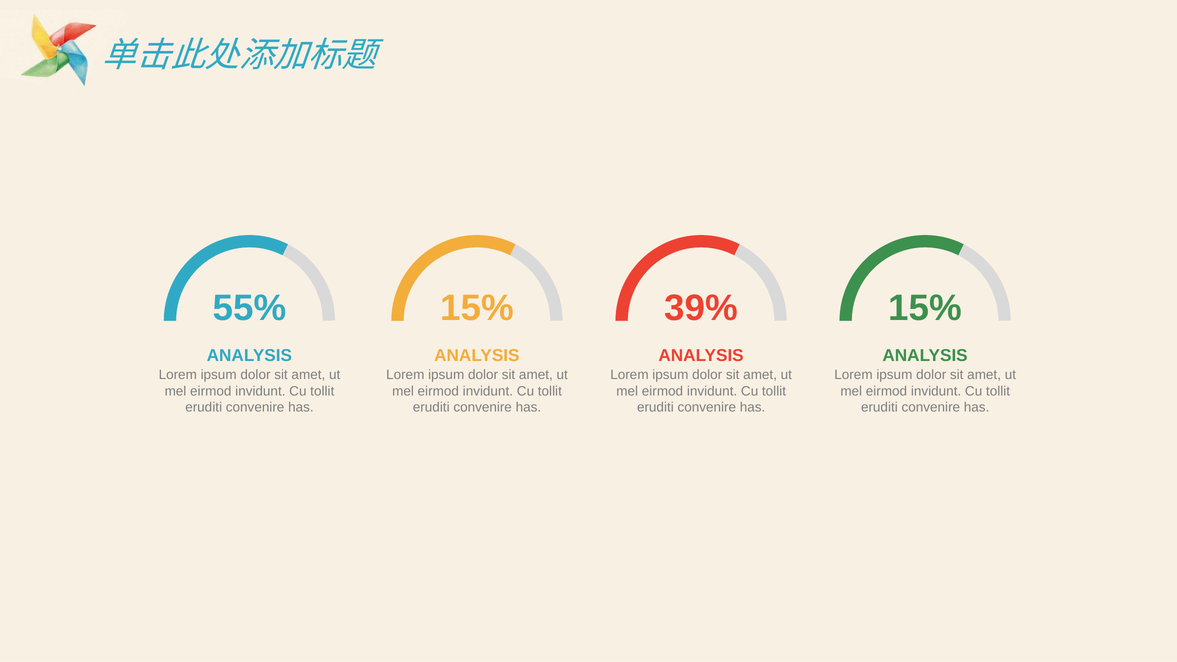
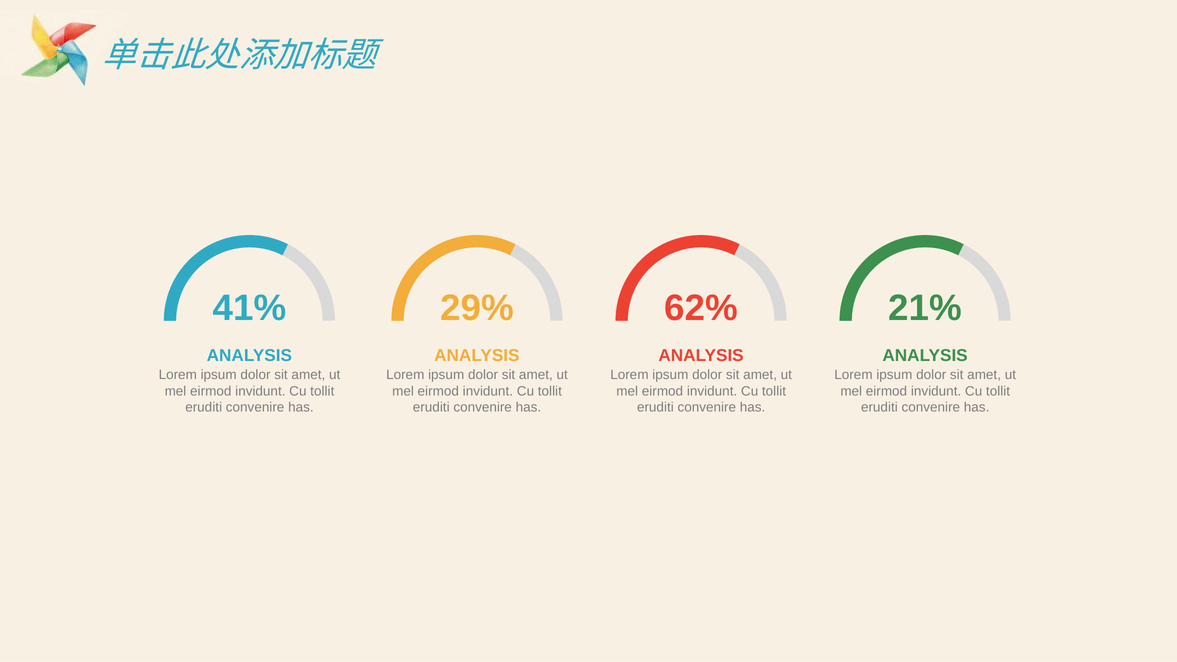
55%: 55% -> 41%
15% at (477, 308): 15% -> 29%
39%: 39% -> 62%
15% at (925, 308): 15% -> 21%
